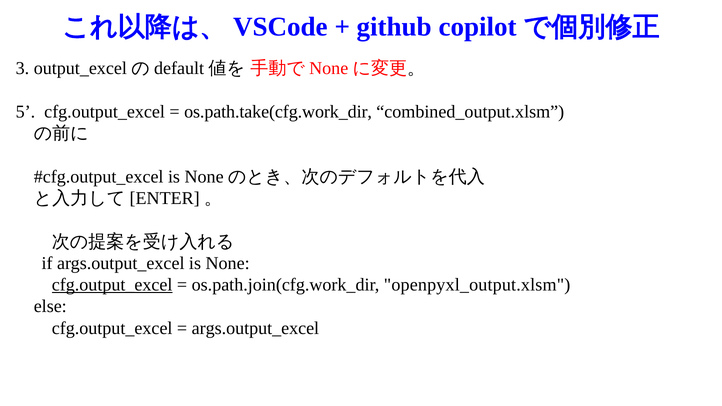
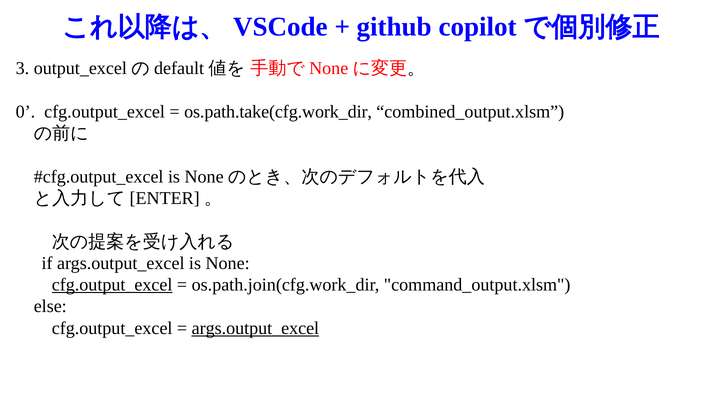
5: 5 -> 0
openpyxl_output.xlsm: openpyxl_output.xlsm -> command_output.xlsm
args.output_excel at (255, 328) underline: none -> present
